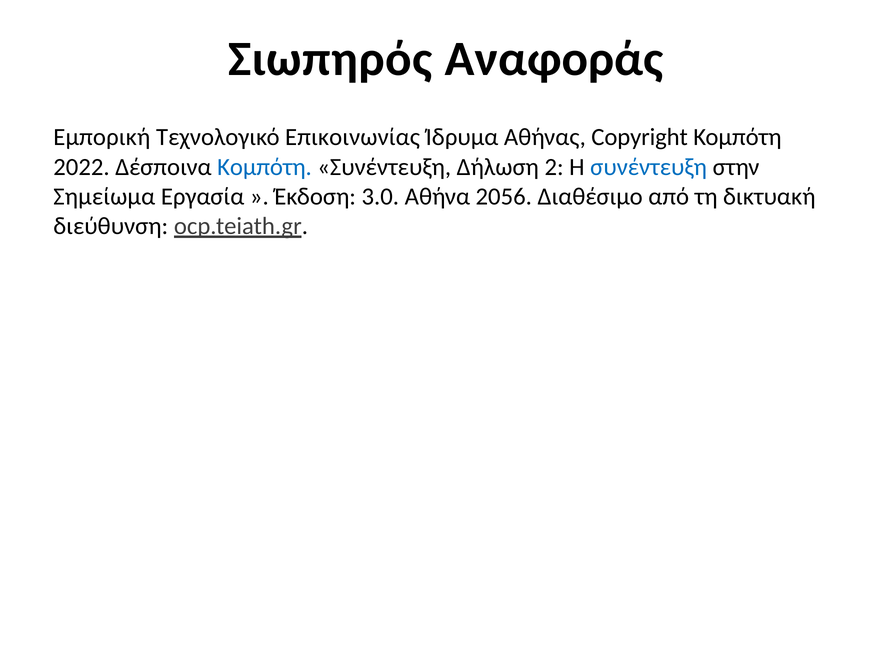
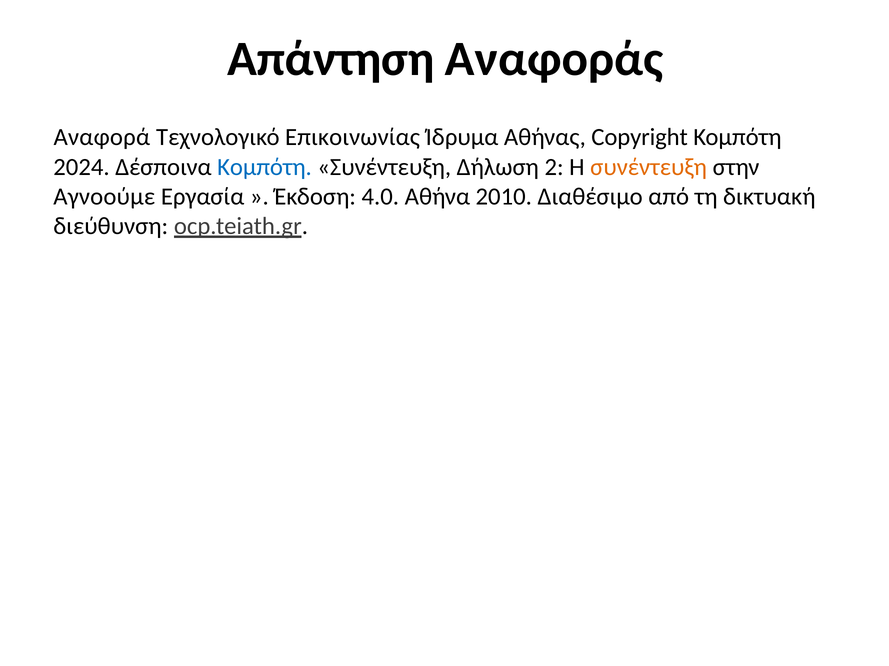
Σιωπηρός: Σιωπηρός -> Απάντηση
Εμπορική: Εμπορική -> Αναφορά
2022: 2022 -> 2024
συνέντευξη at (649, 167) colour: blue -> orange
Σημείωμα: Σημείωμα -> Αγνοούμε
3.0: 3.0 -> 4.0
2056: 2056 -> 2010
